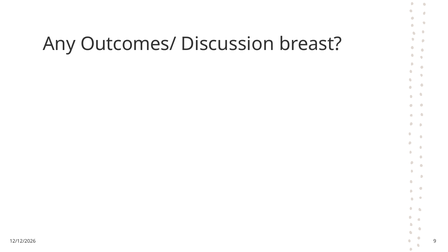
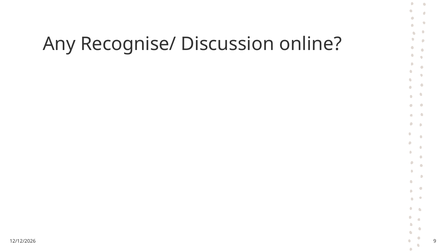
Outcomes/: Outcomes/ -> Recognise/
breast: breast -> online
